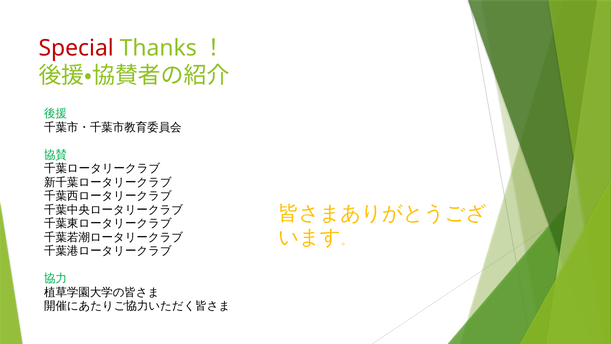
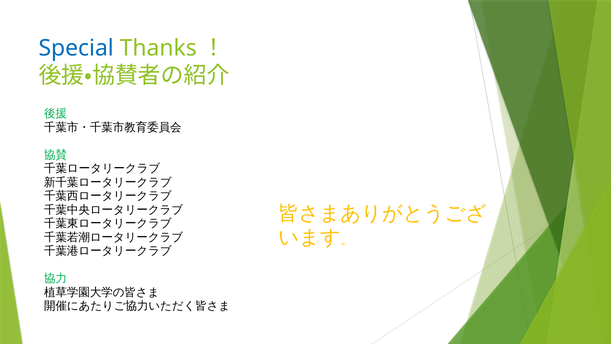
Special colour: red -> blue
